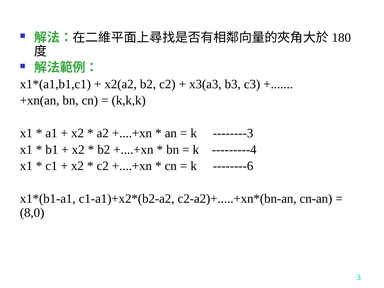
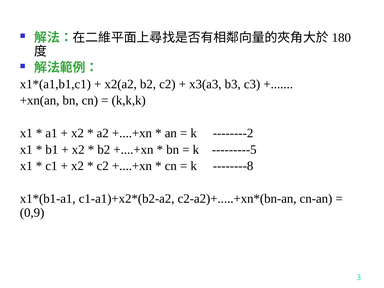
--------3: --------3 -> --------2
---------4: ---------4 -> ---------5
--------6: --------6 -> --------8
8,0: 8,0 -> 0,9
